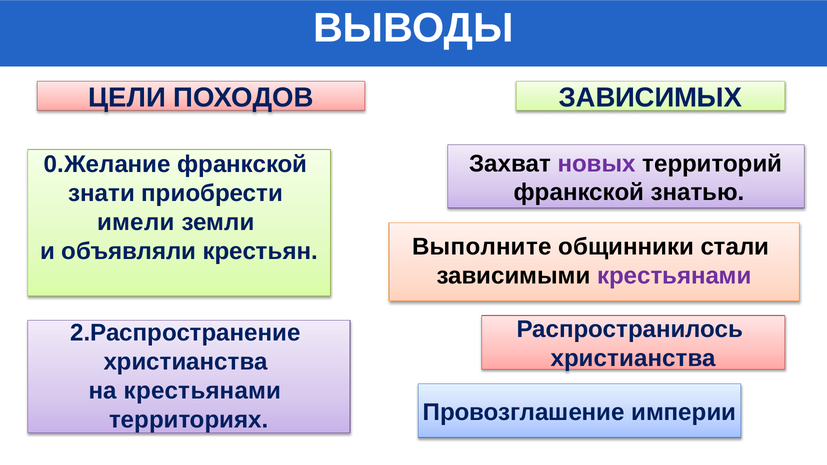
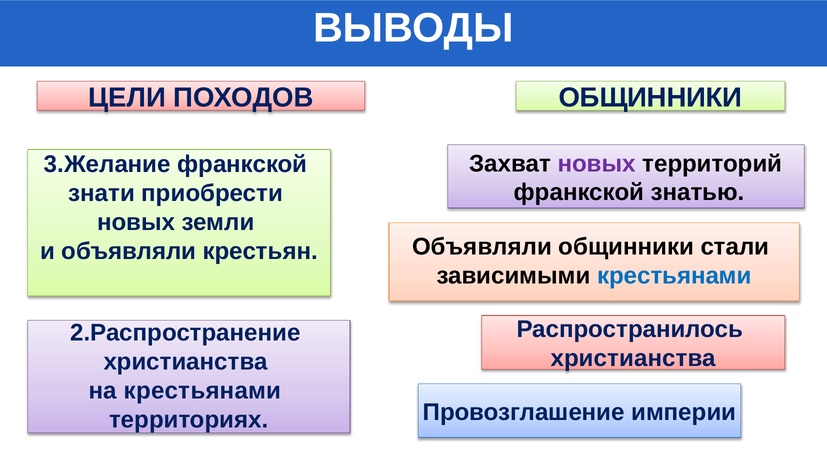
ЗАВИСИМЫХ at (650, 98): ЗАВИСИМЫХ -> ОБЩИННИКИ
0.Желание: 0.Желание -> 3.Желание
имели at (136, 222): имели -> новых
Выполните at (482, 247): Выполните -> Объявляли
крестьянами at (674, 276) colour: purple -> blue
